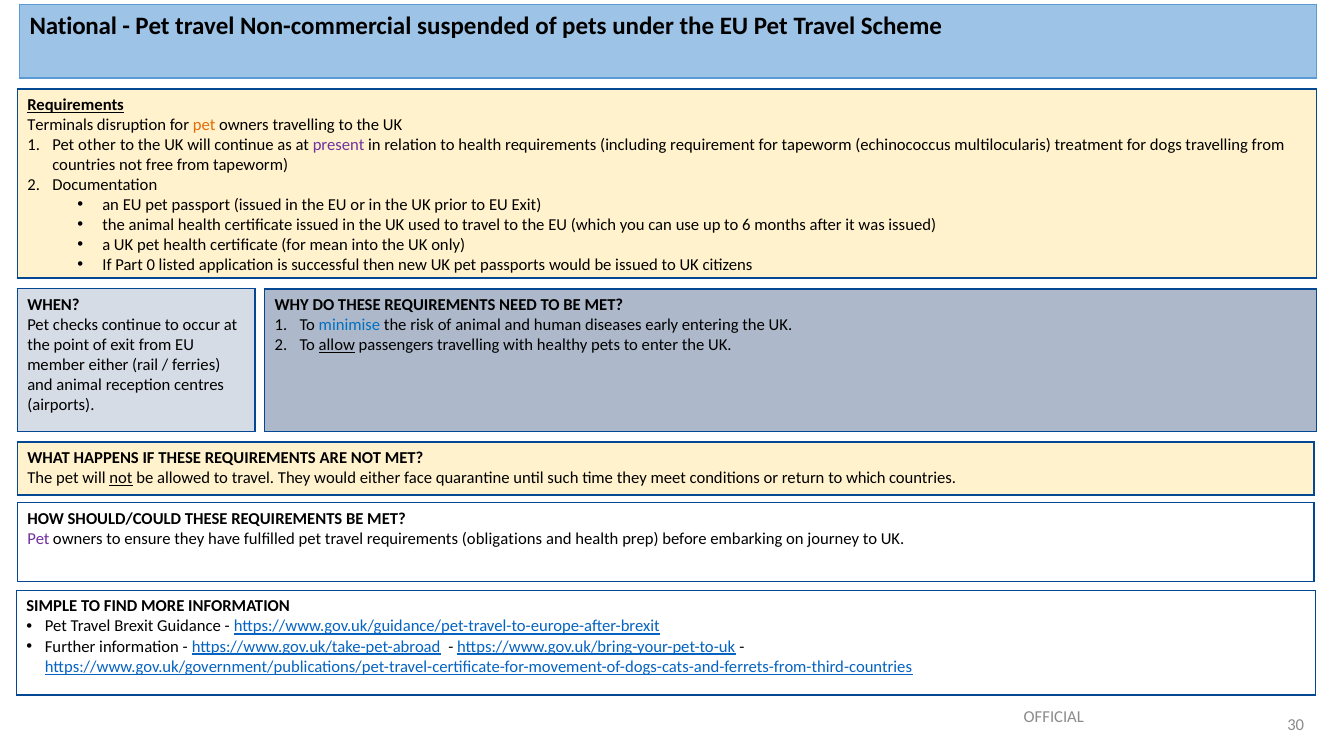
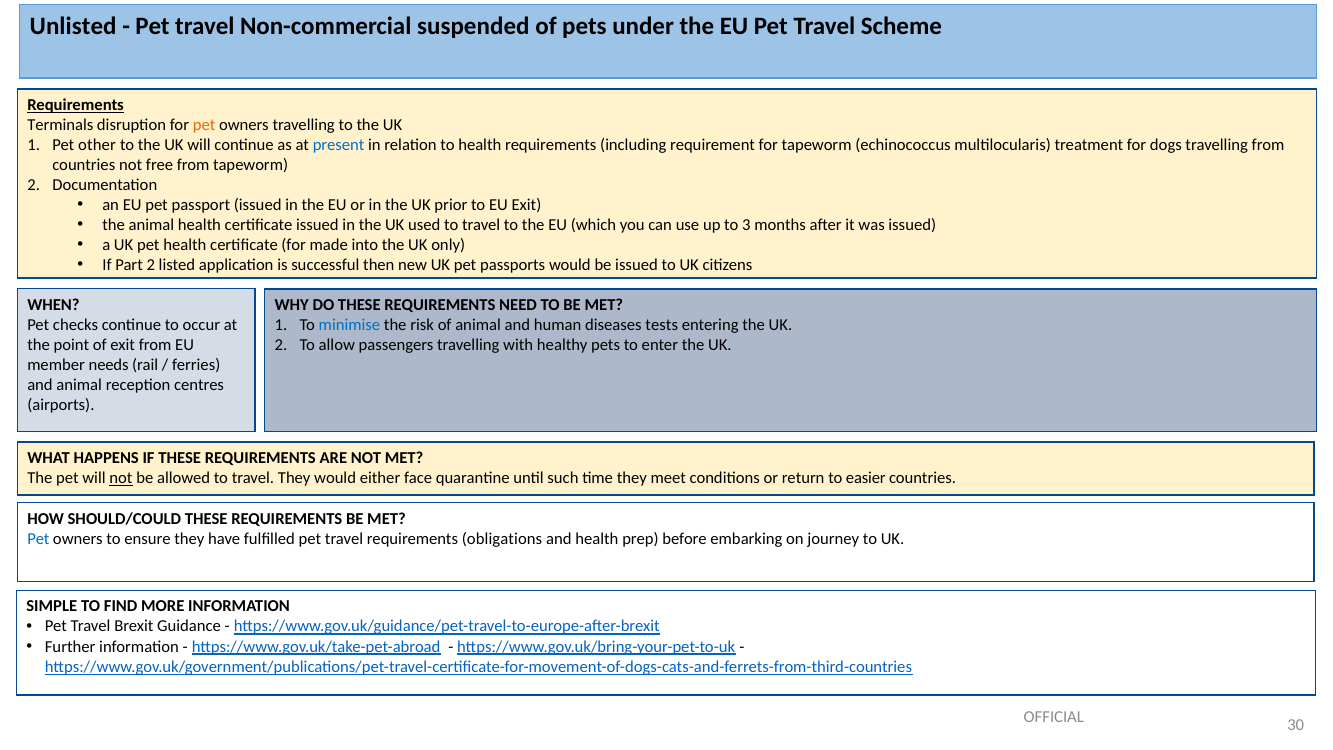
National: National -> Unlisted
present colour: purple -> blue
6: 6 -> 3
mean: mean -> made
Part 0: 0 -> 2
early: early -> tests
allow underline: present -> none
member either: either -> needs
to which: which -> easier
Pet at (38, 539) colour: purple -> blue
